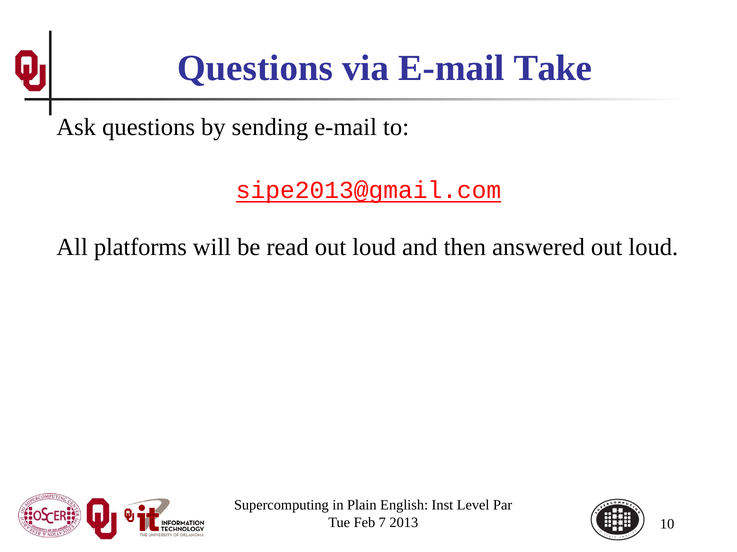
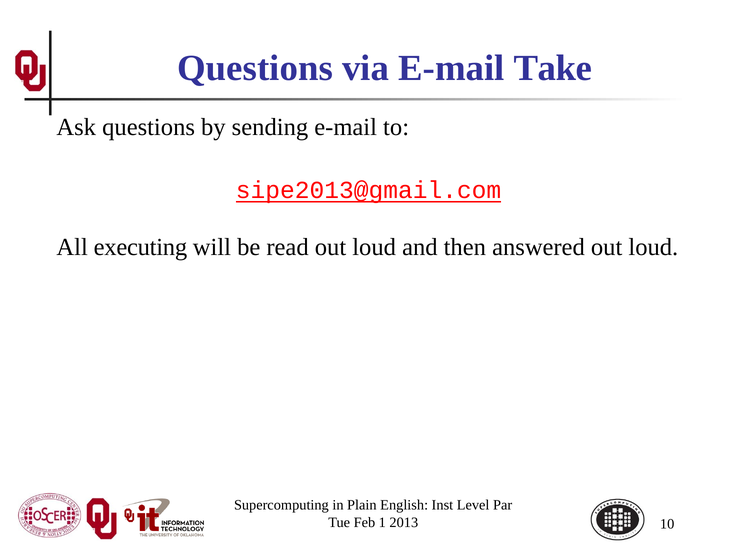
platforms: platforms -> executing
7: 7 -> 1
